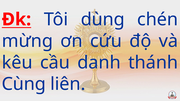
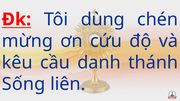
Cùng: Cùng -> Sống
